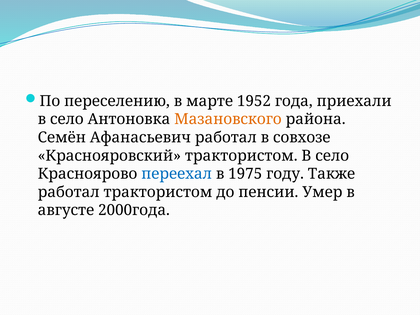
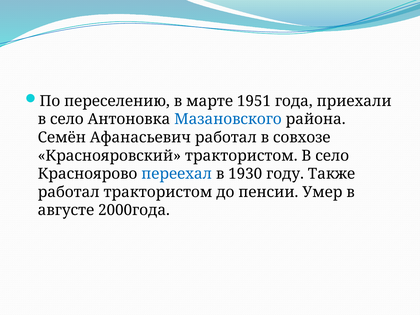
1952: 1952 -> 1951
Мазановского colour: orange -> blue
1975: 1975 -> 1930
